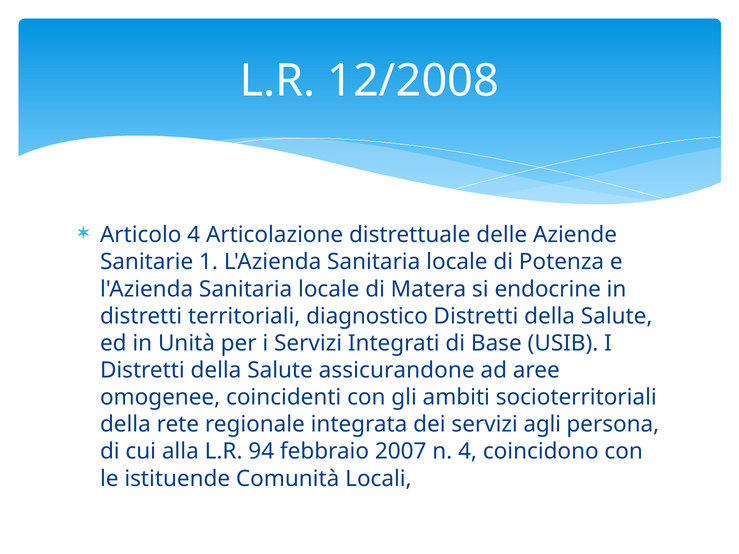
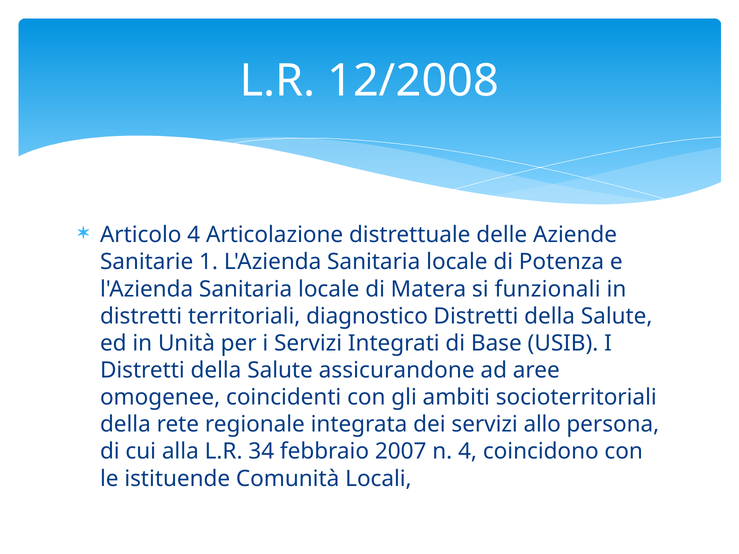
endocrine: endocrine -> funzionali
agli: agli -> allo
94: 94 -> 34
